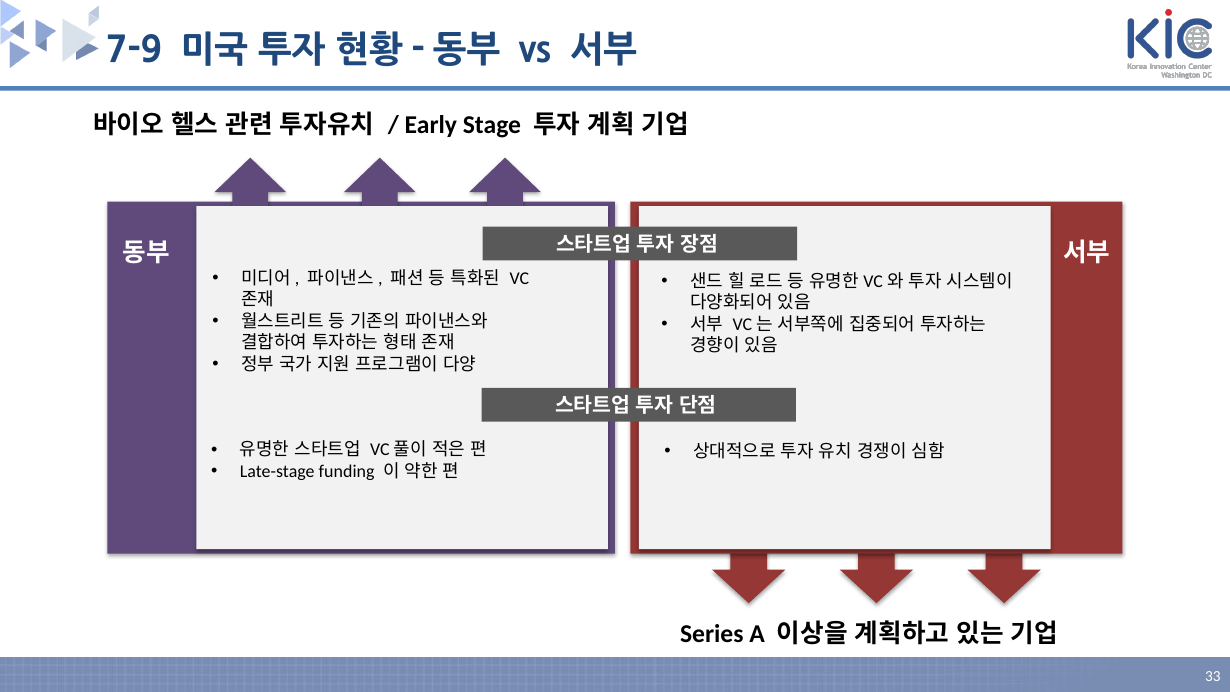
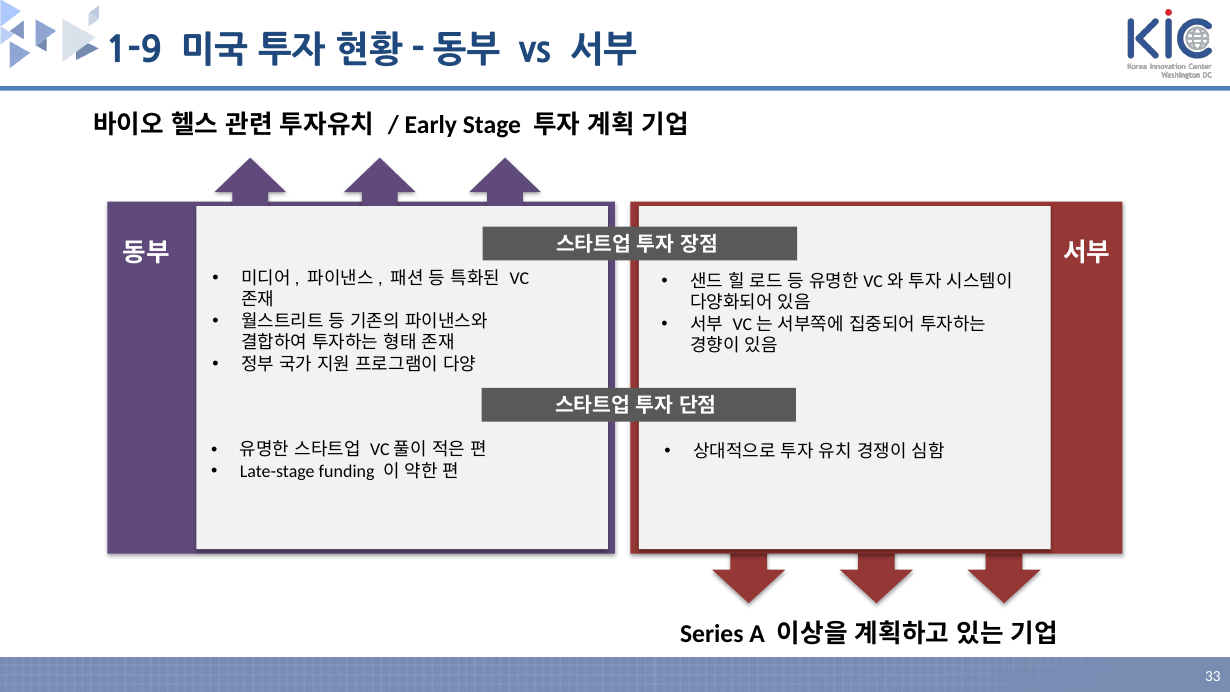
7-9: 7-9 -> 1-9
